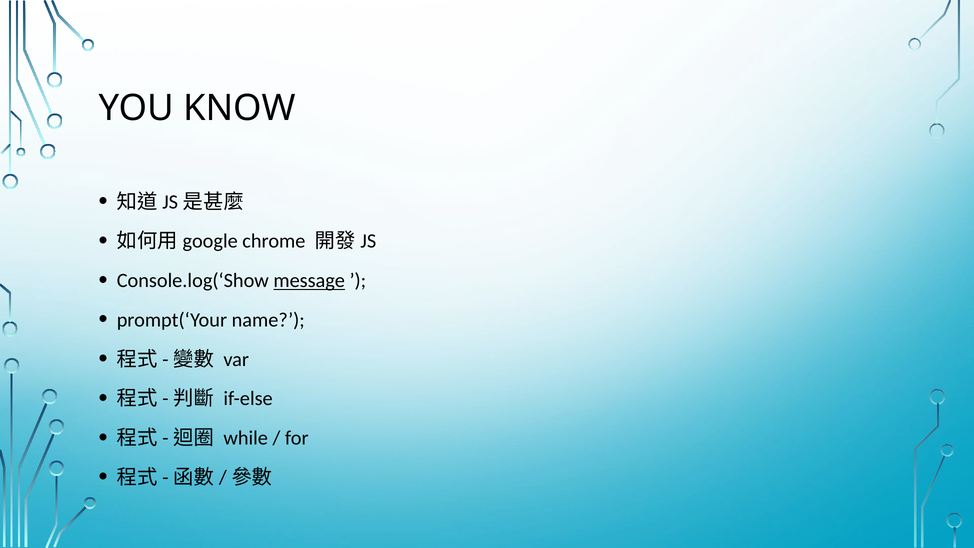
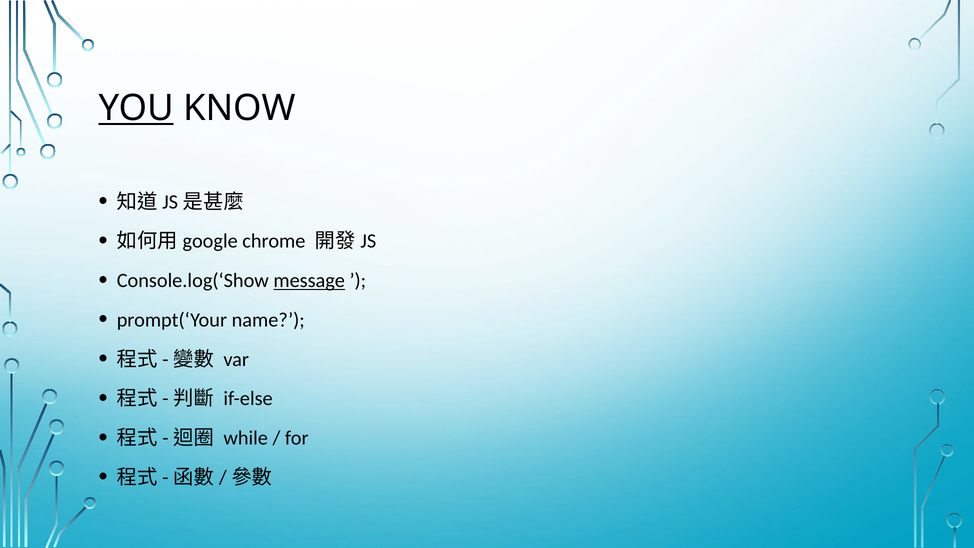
YOU underline: none -> present
